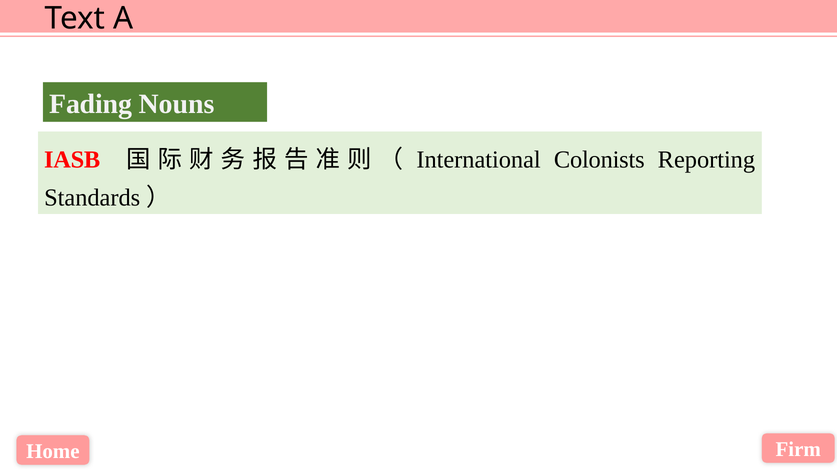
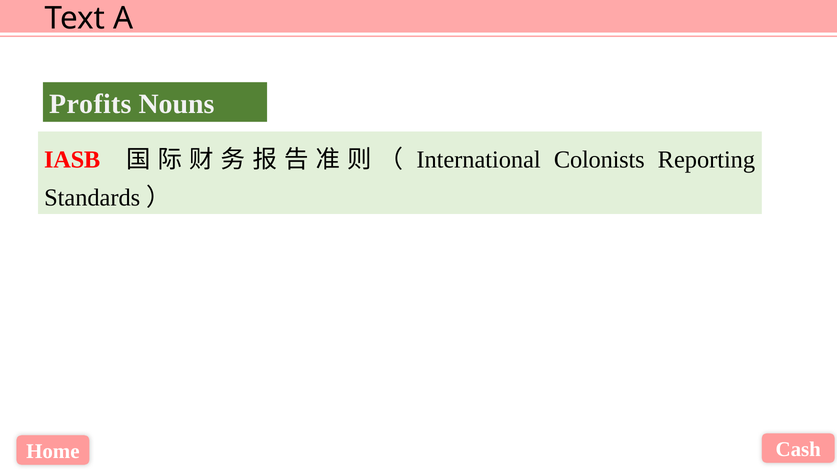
Fading: Fading -> Profits
Firm: Firm -> Cash
